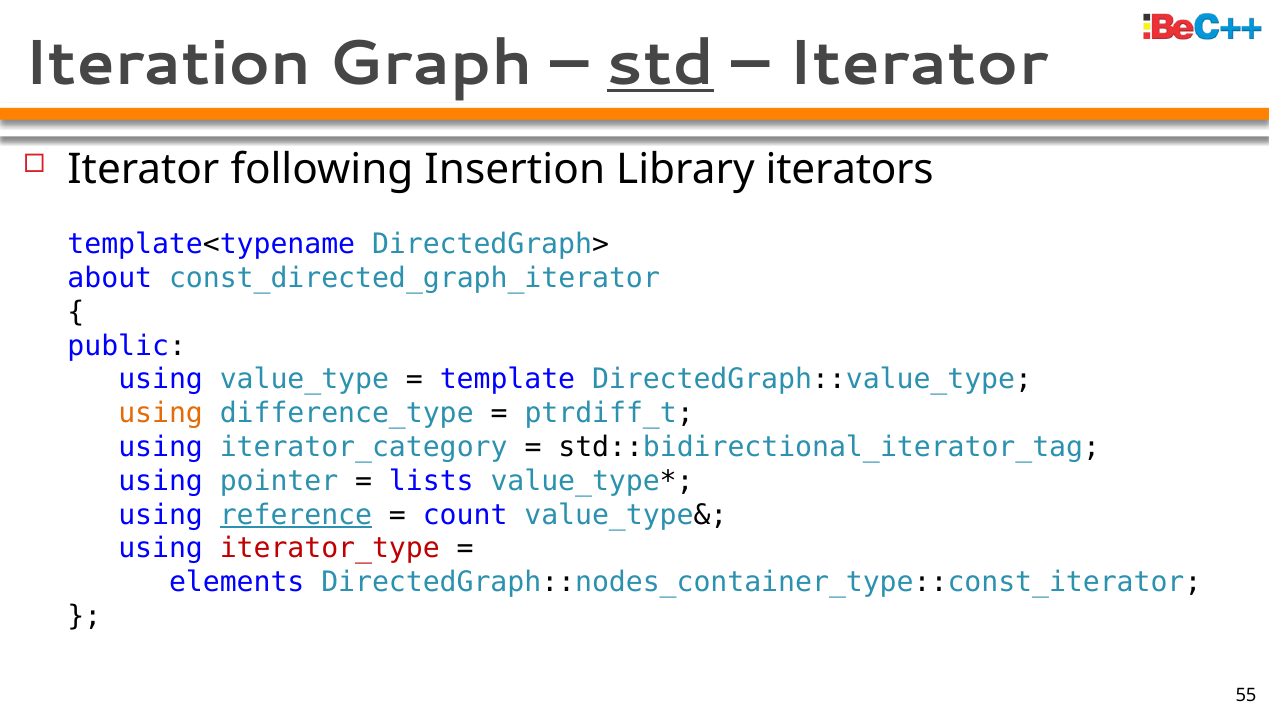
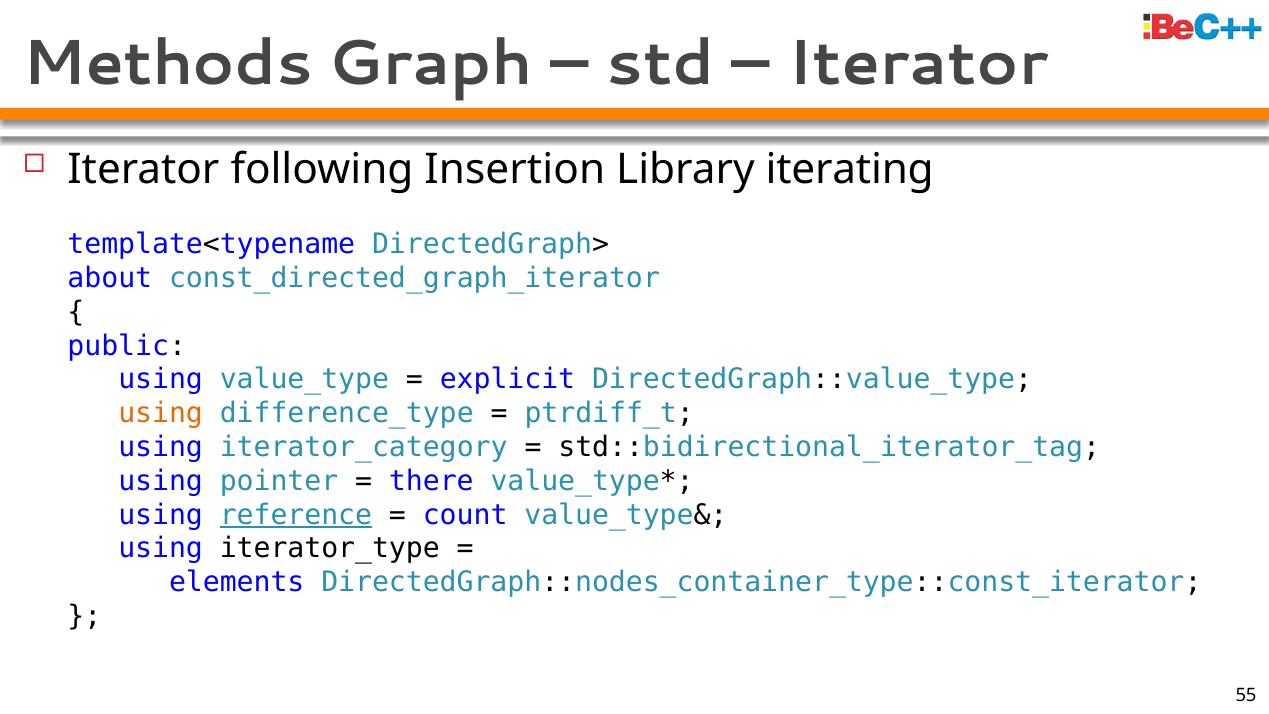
Iteration: Iteration -> Methods
std underline: present -> none
iterators: iterators -> iterating
template: template -> explicit
lists: lists -> there
iterator_type colour: red -> black
